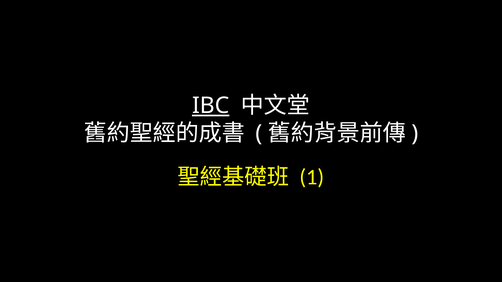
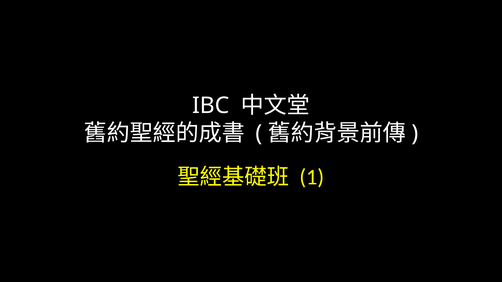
IBC underline: present -> none
